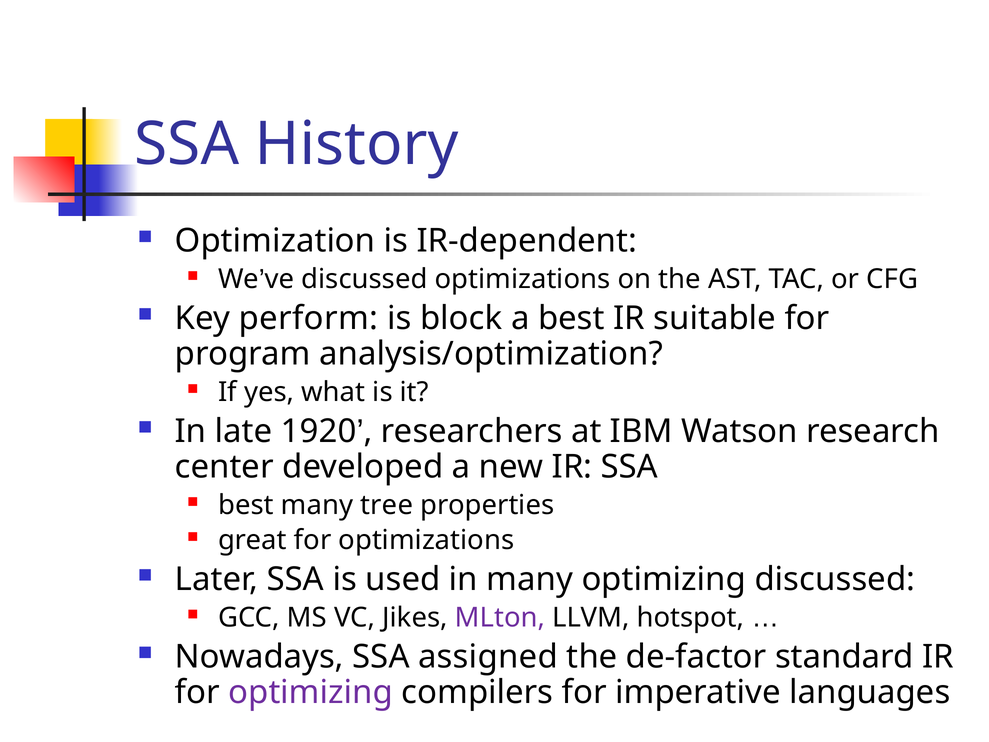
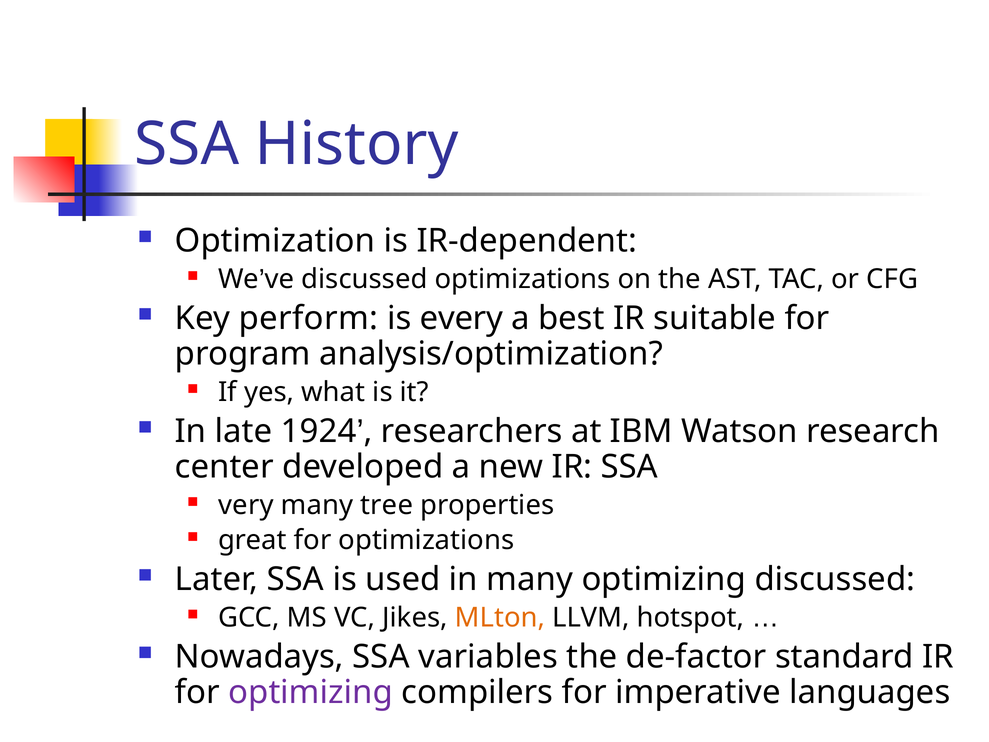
block: block -> every
1920: 1920 -> 1924
best at (246, 505): best -> very
MLton colour: purple -> orange
assigned: assigned -> variables
